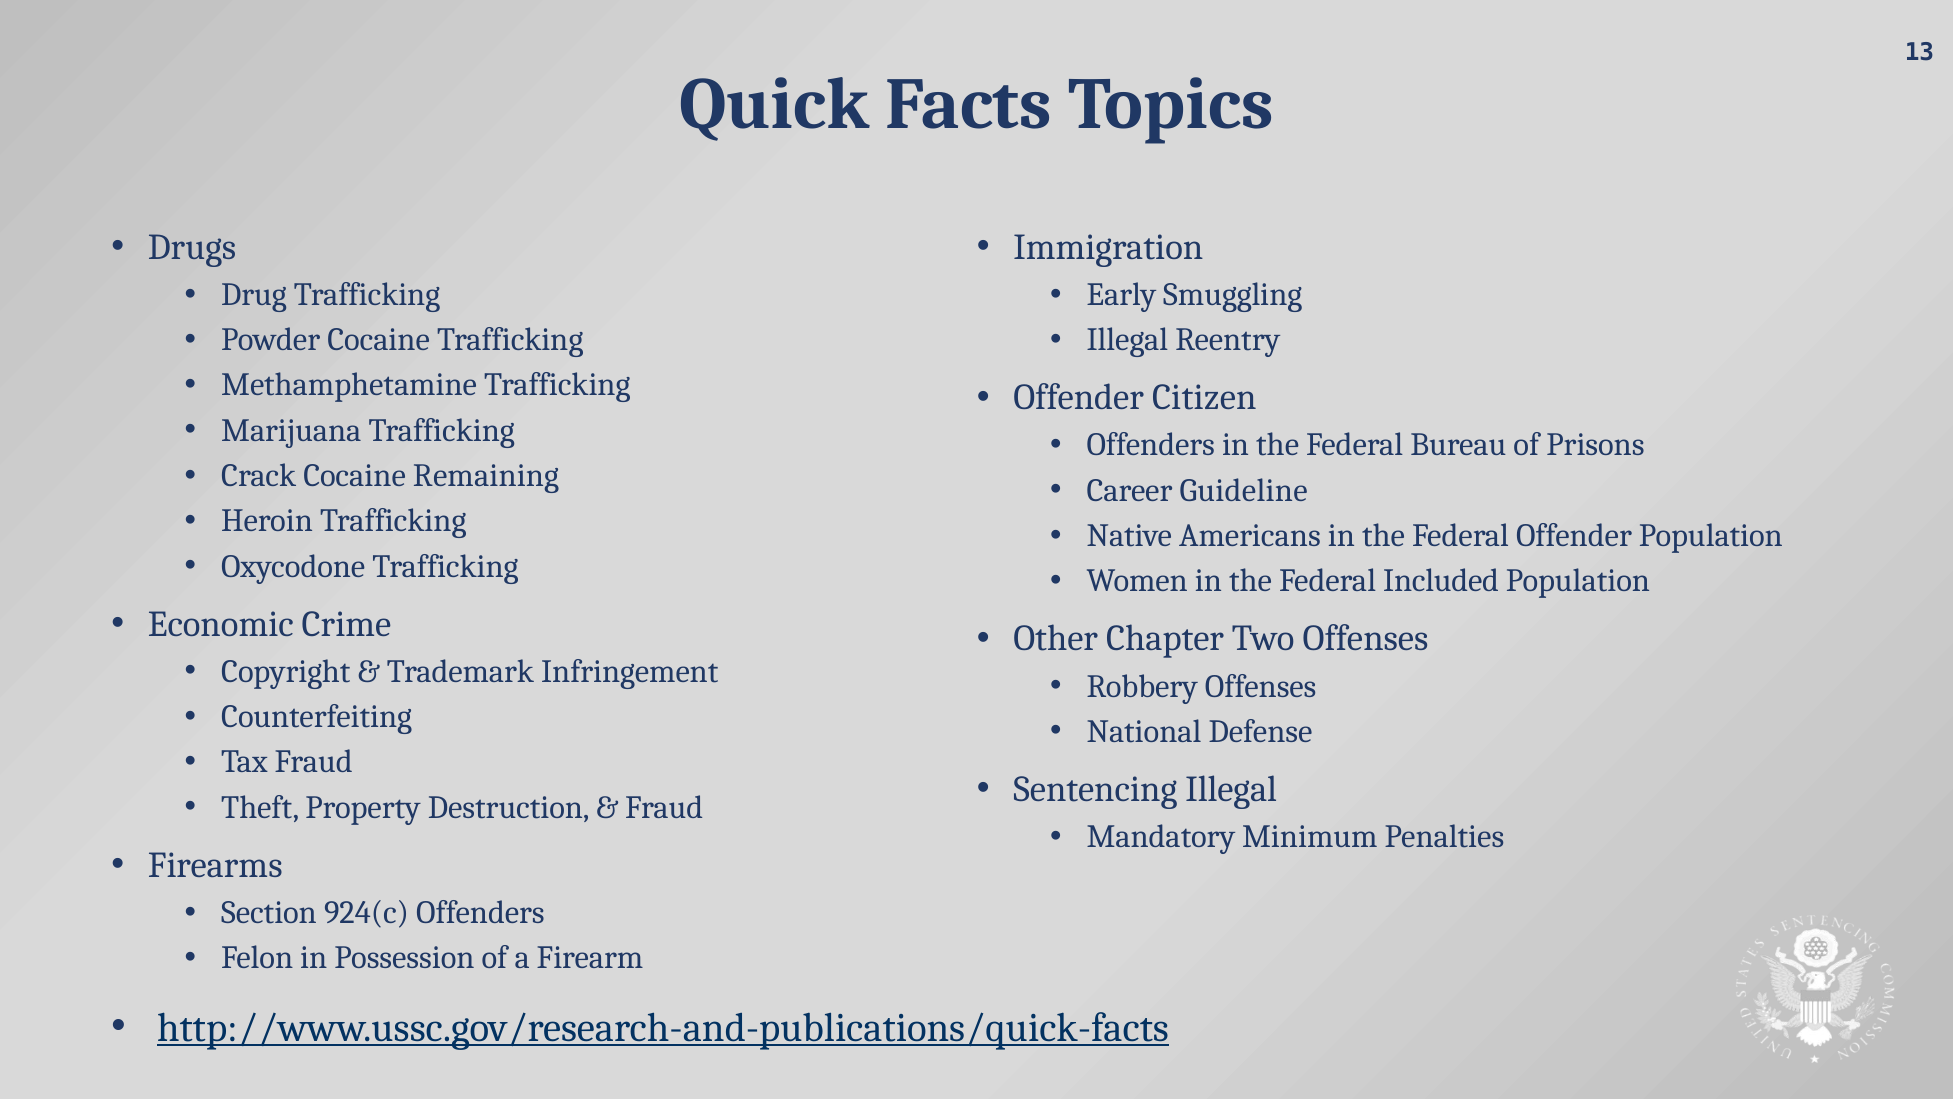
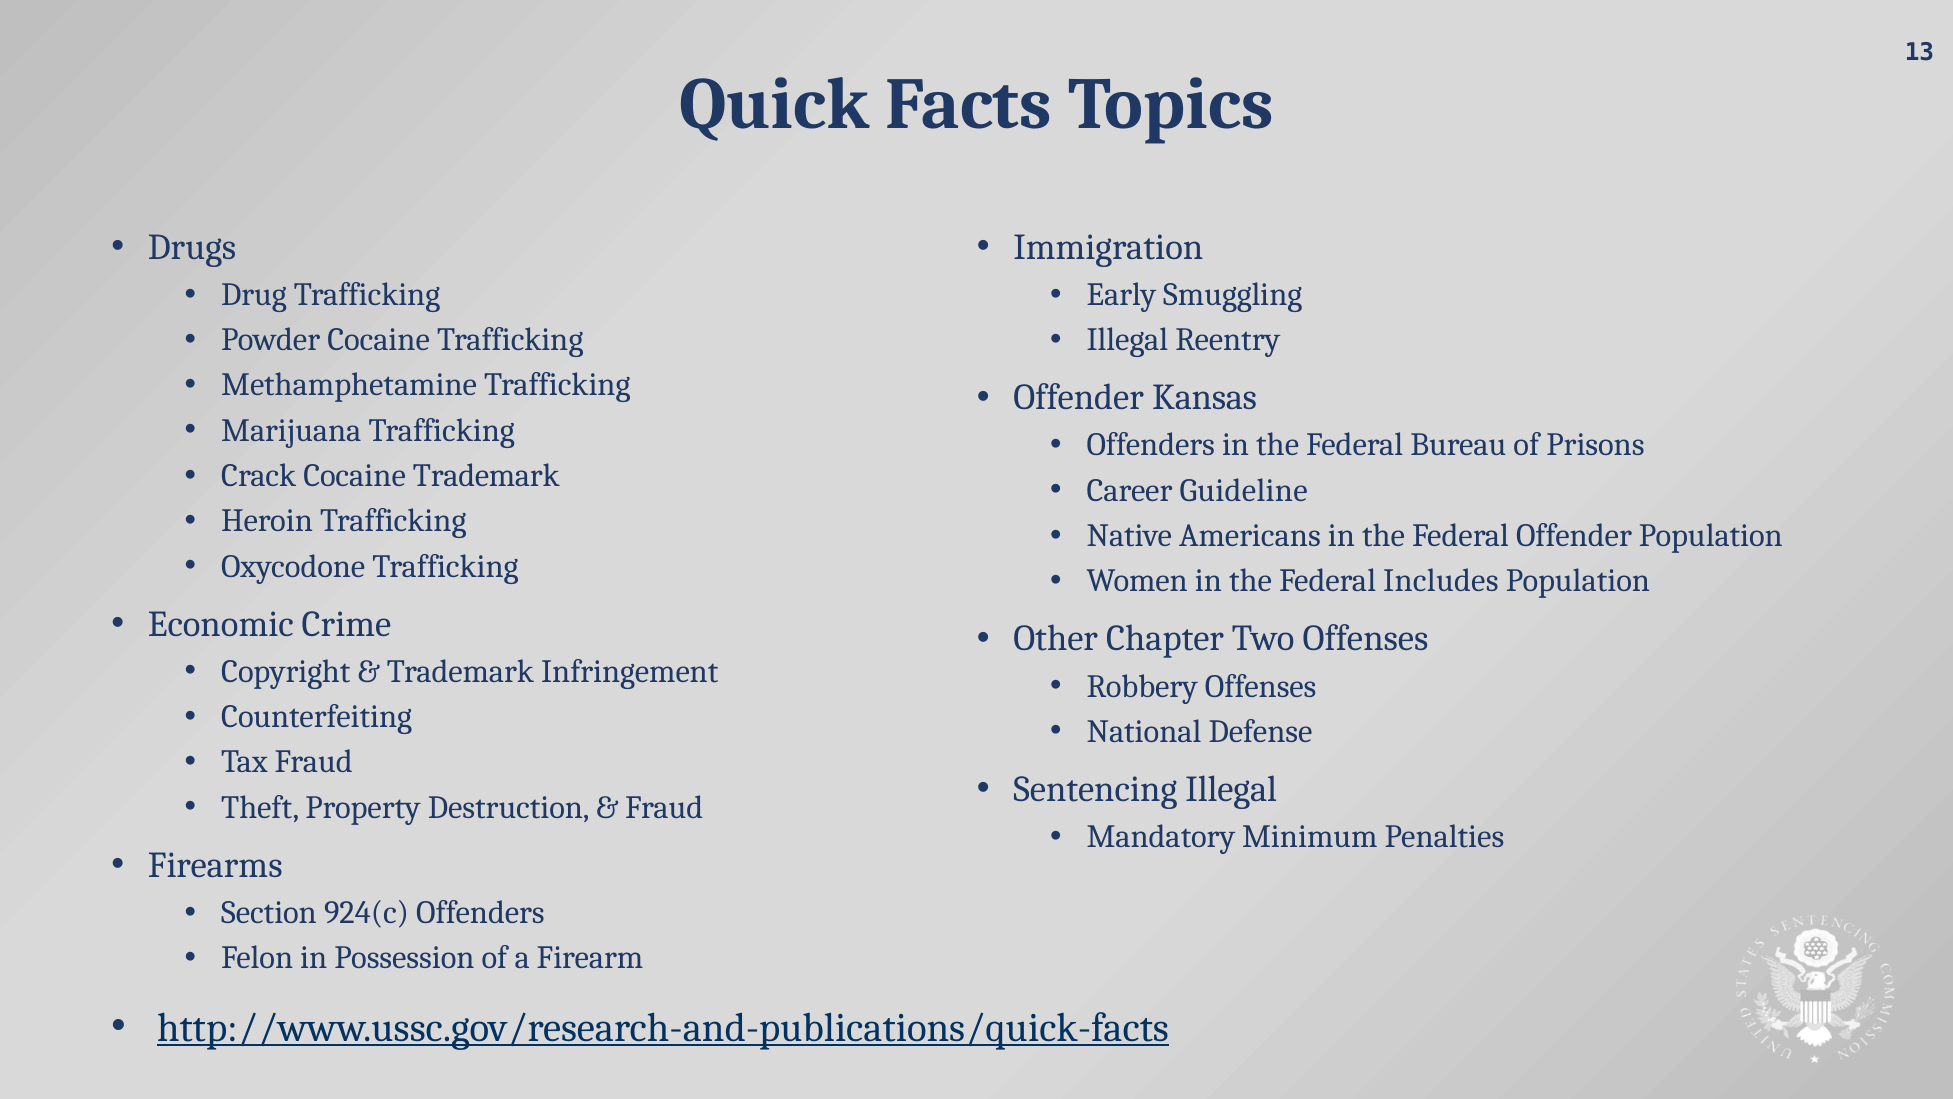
Citizen: Citizen -> Kansas
Cocaine Remaining: Remaining -> Trademark
Included: Included -> Includes
